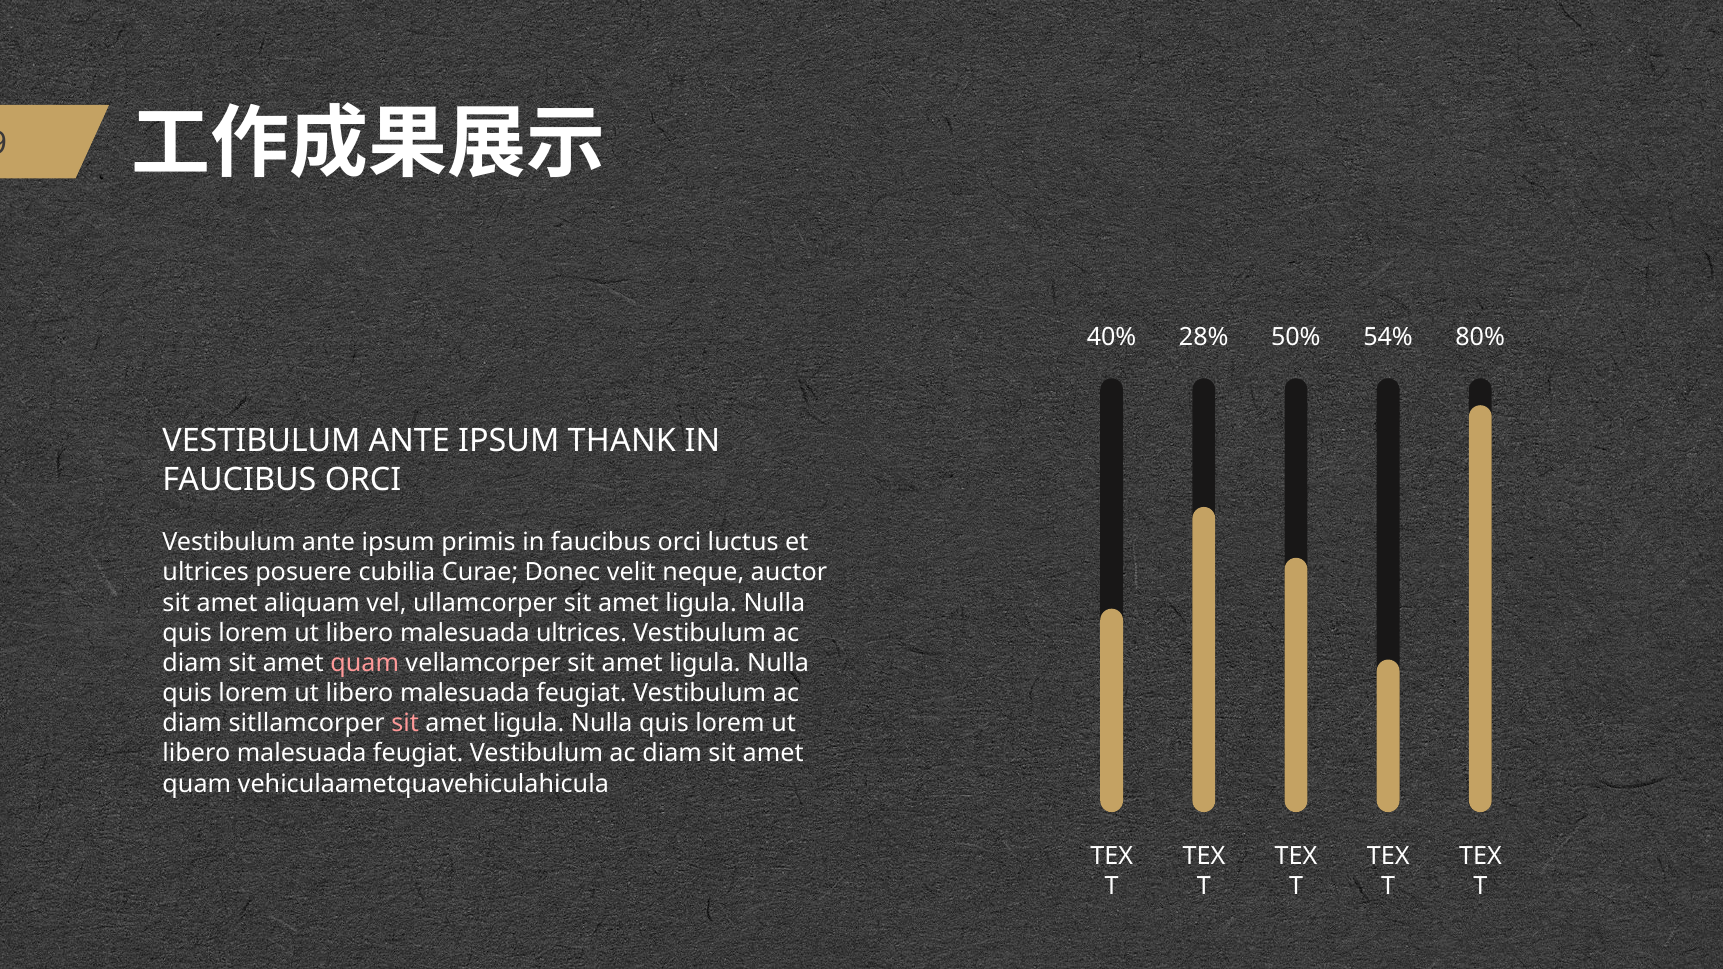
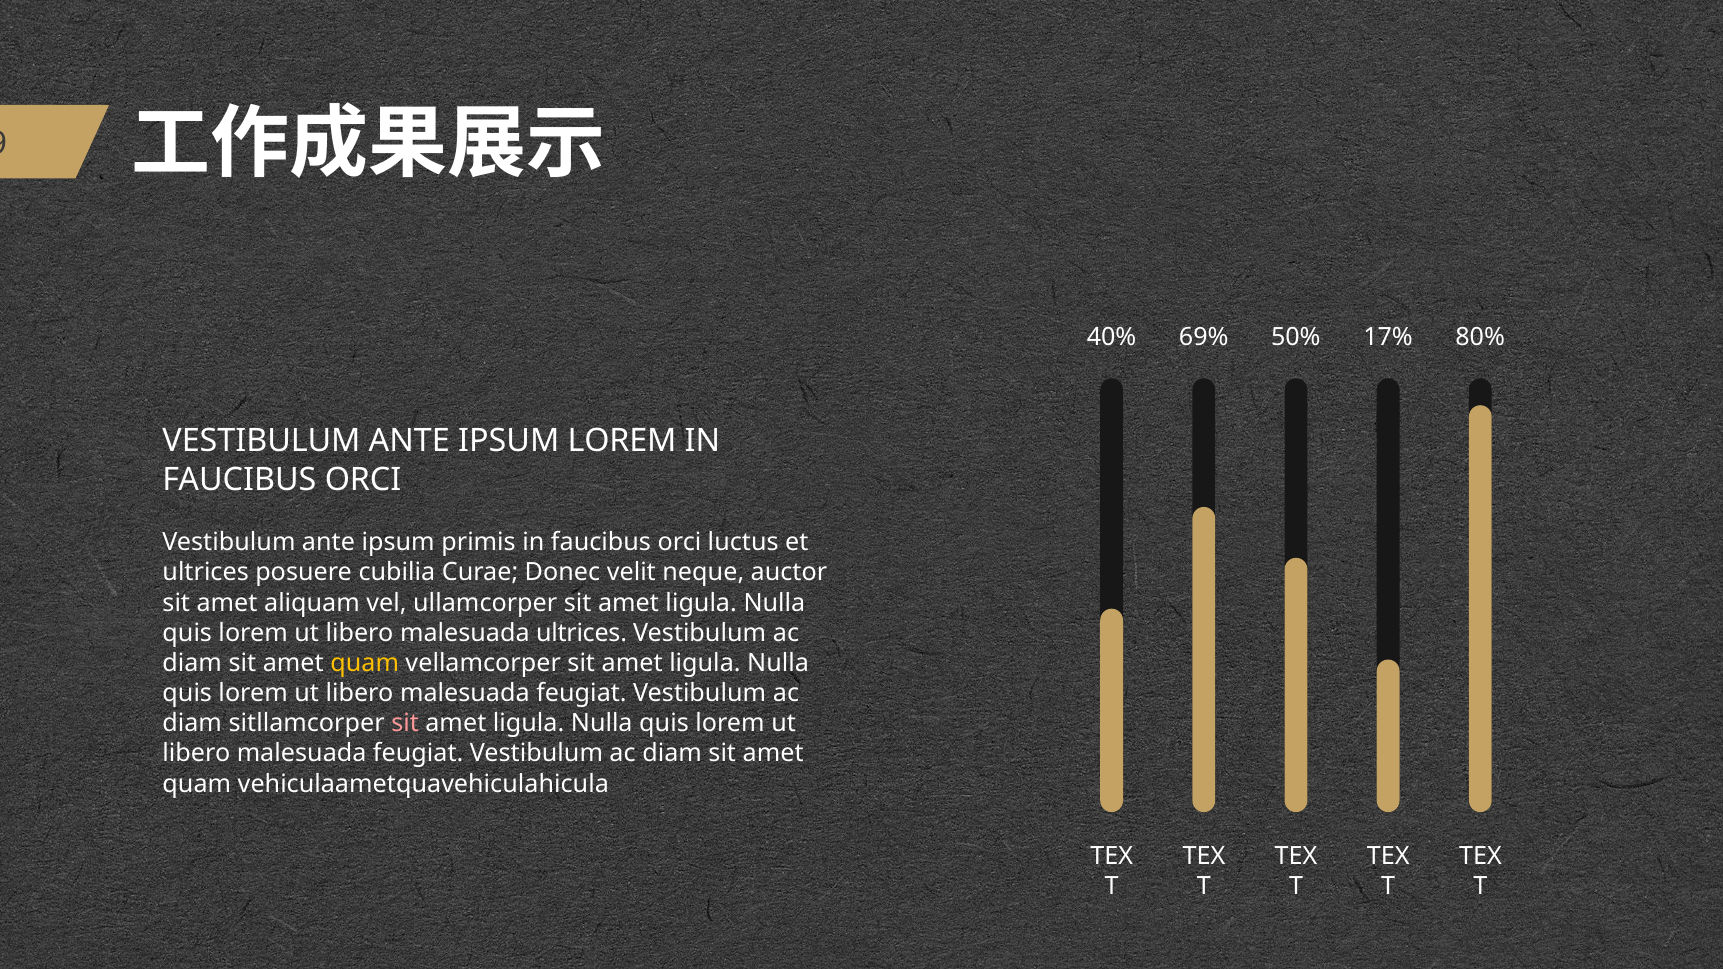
28%: 28% -> 69%
54%: 54% -> 17%
IPSUM THANK: THANK -> LOREM
quam at (365, 663) colour: pink -> yellow
